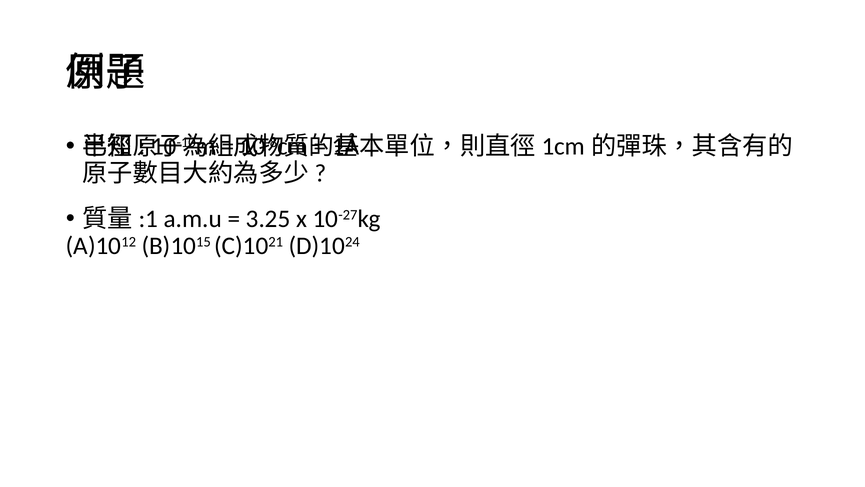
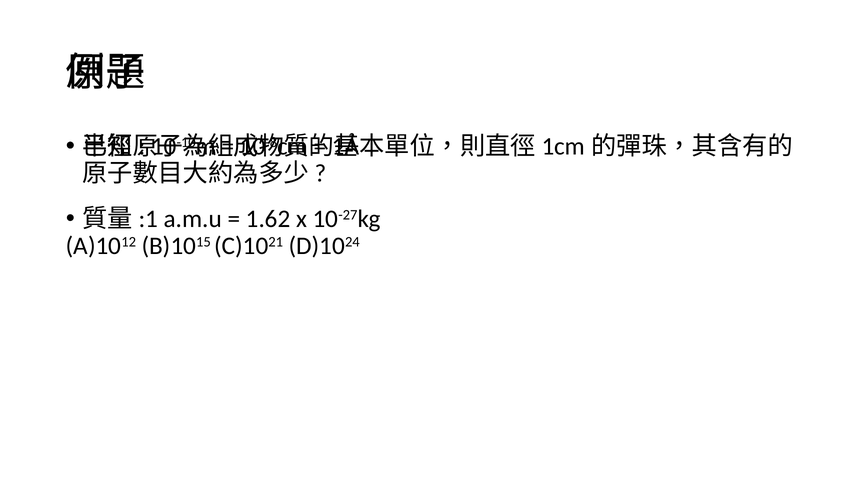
3.25: 3.25 -> 1.62
